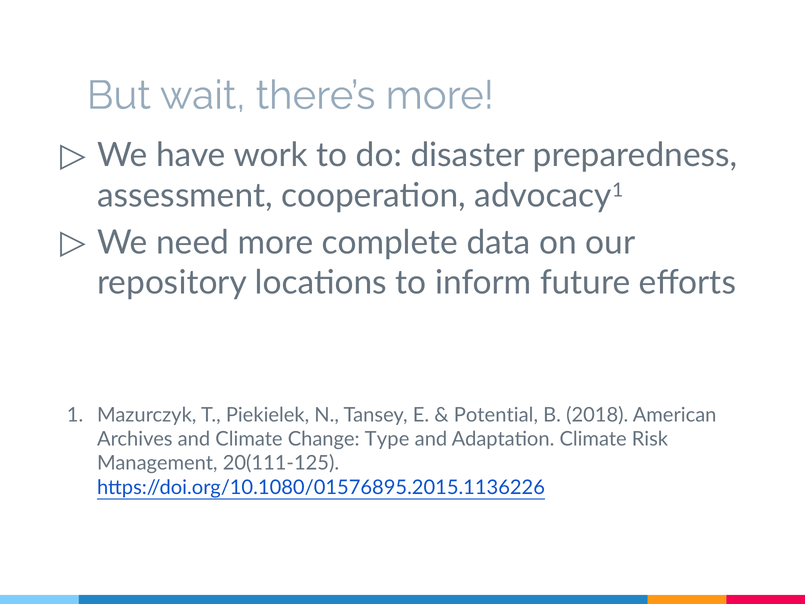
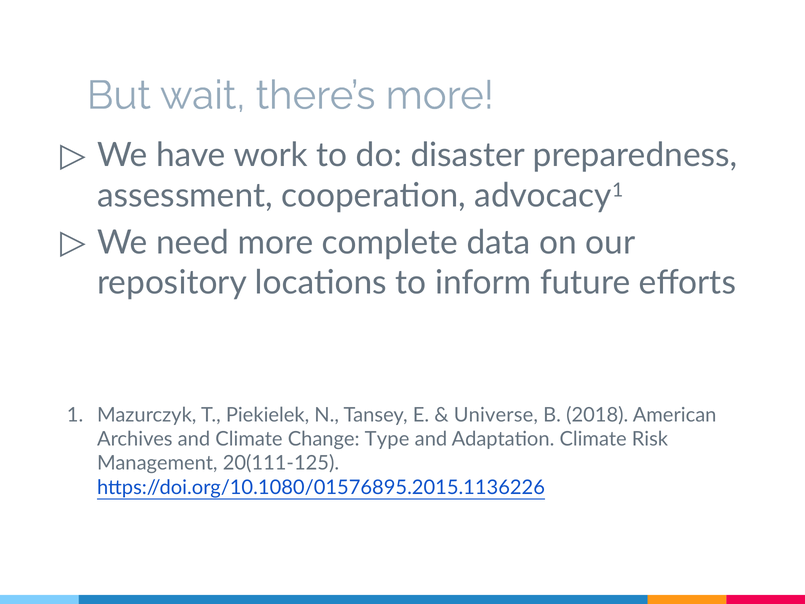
Potential: Potential -> Universe
